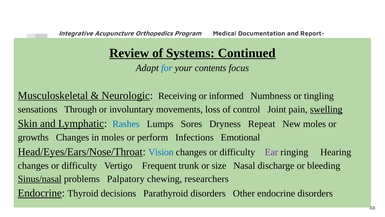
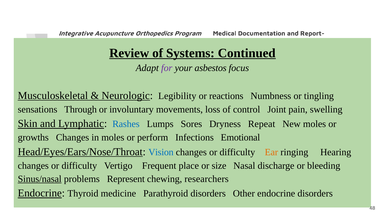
for colour: blue -> purple
contents: contents -> asbestos
Receiving: Receiving -> Legibility
informed: informed -> reactions
swelling underline: present -> none
Ear colour: purple -> orange
trunk: trunk -> place
Palpatory: Palpatory -> Represent
decisions: decisions -> medicine
